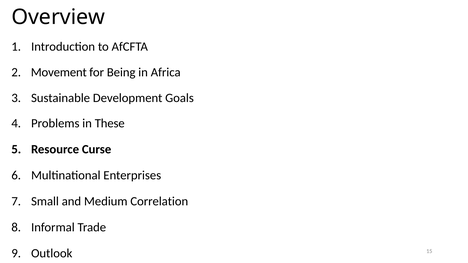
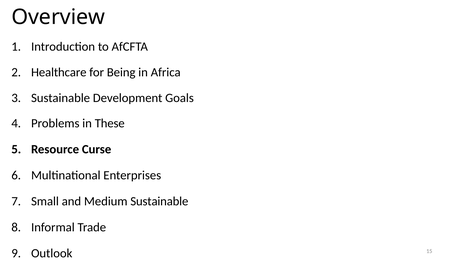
Movement: Movement -> Healthcare
Medium Correlation: Correlation -> Sustainable
